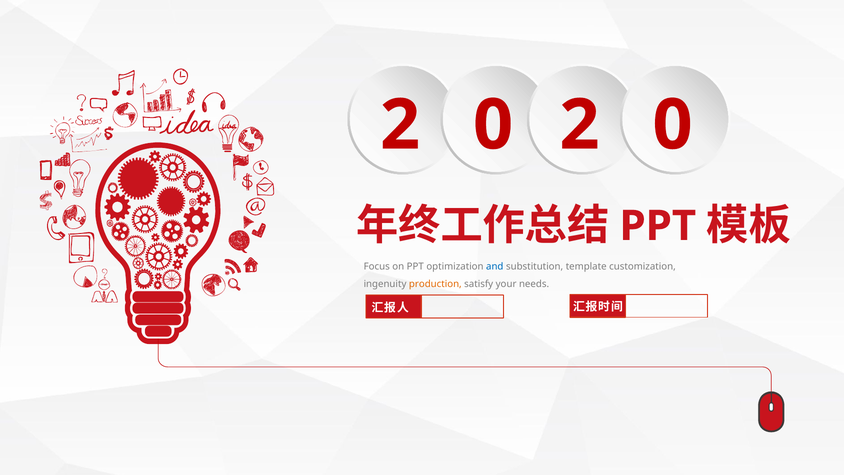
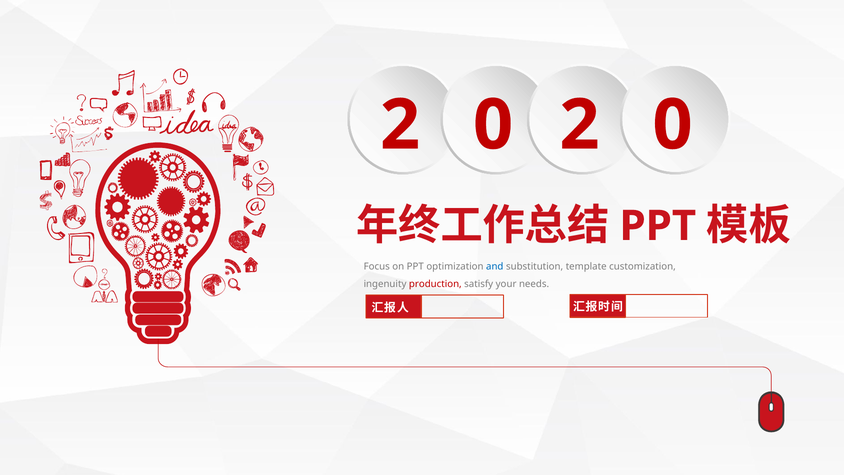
production colour: orange -> red
